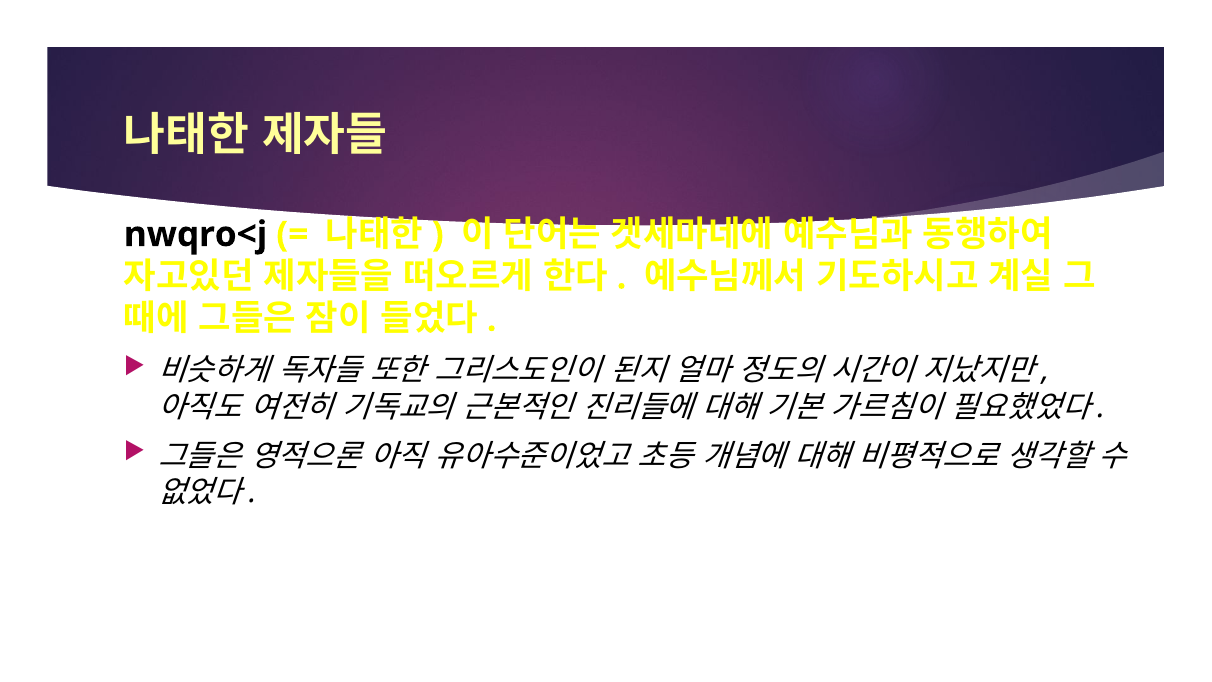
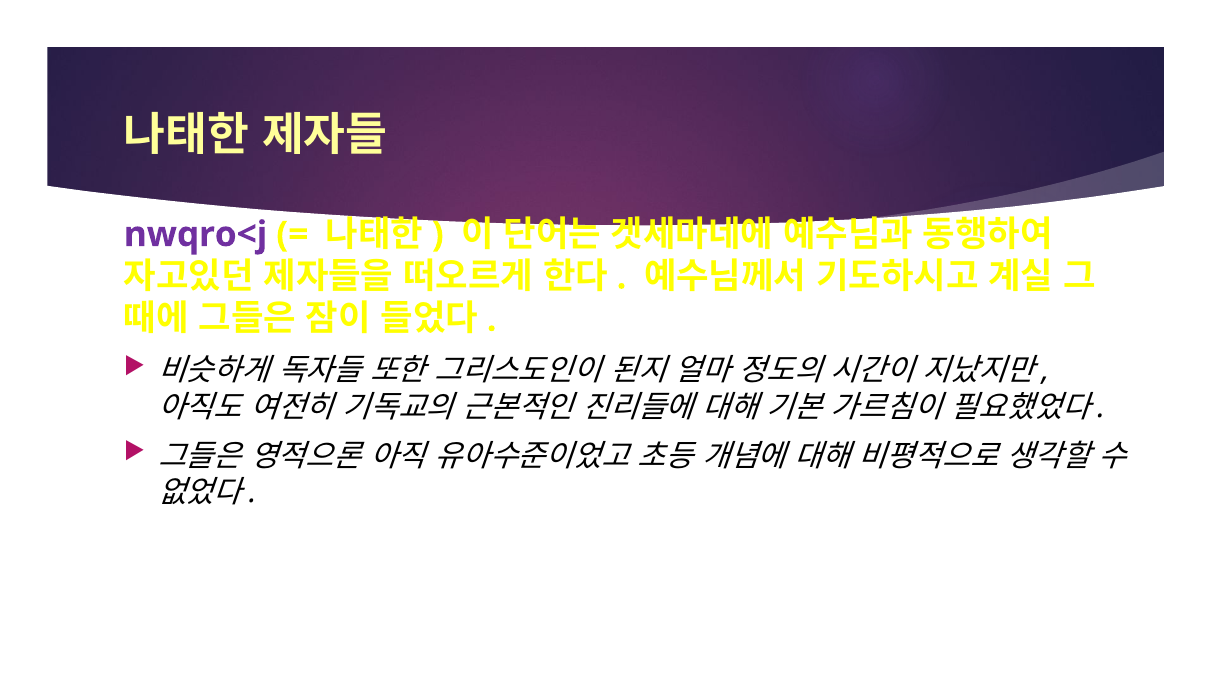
nwqro<j colour: black -> purple
